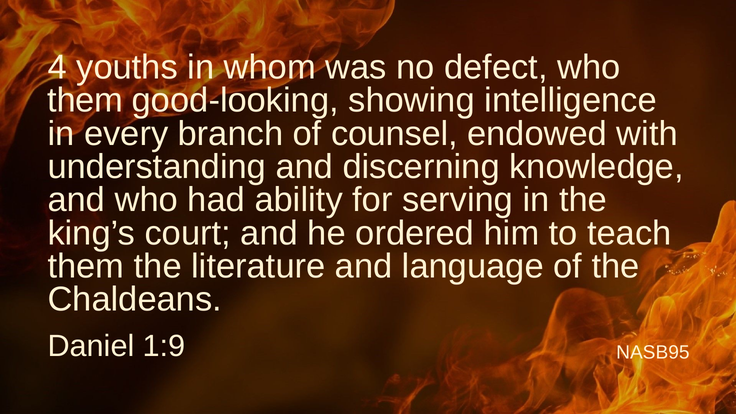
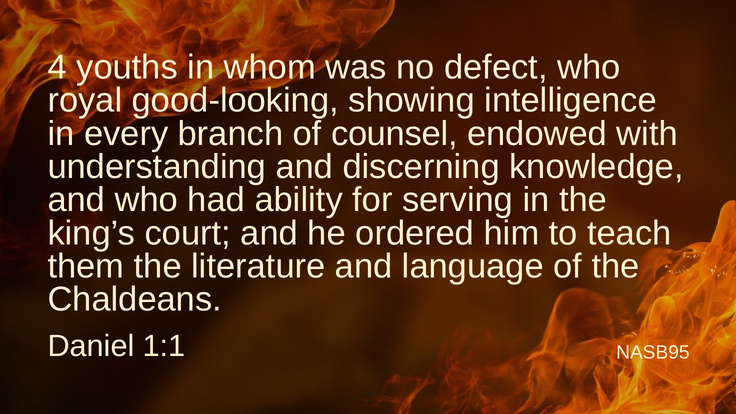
them at (85, 101): them -> royal
1:9: 1:9 -> 1:1
